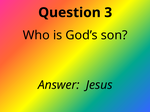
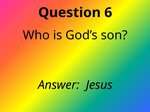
3: 3 -> 6
